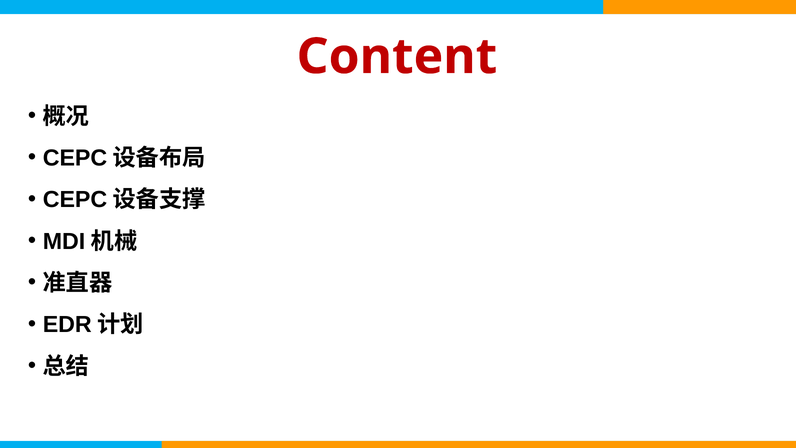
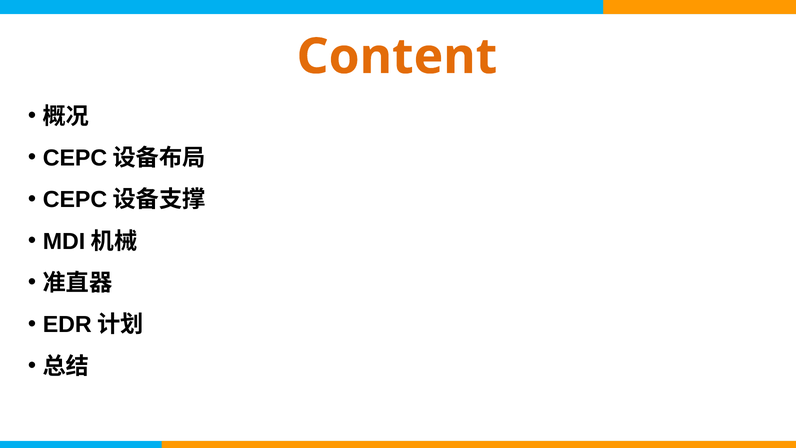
Content colour: red -> orange
